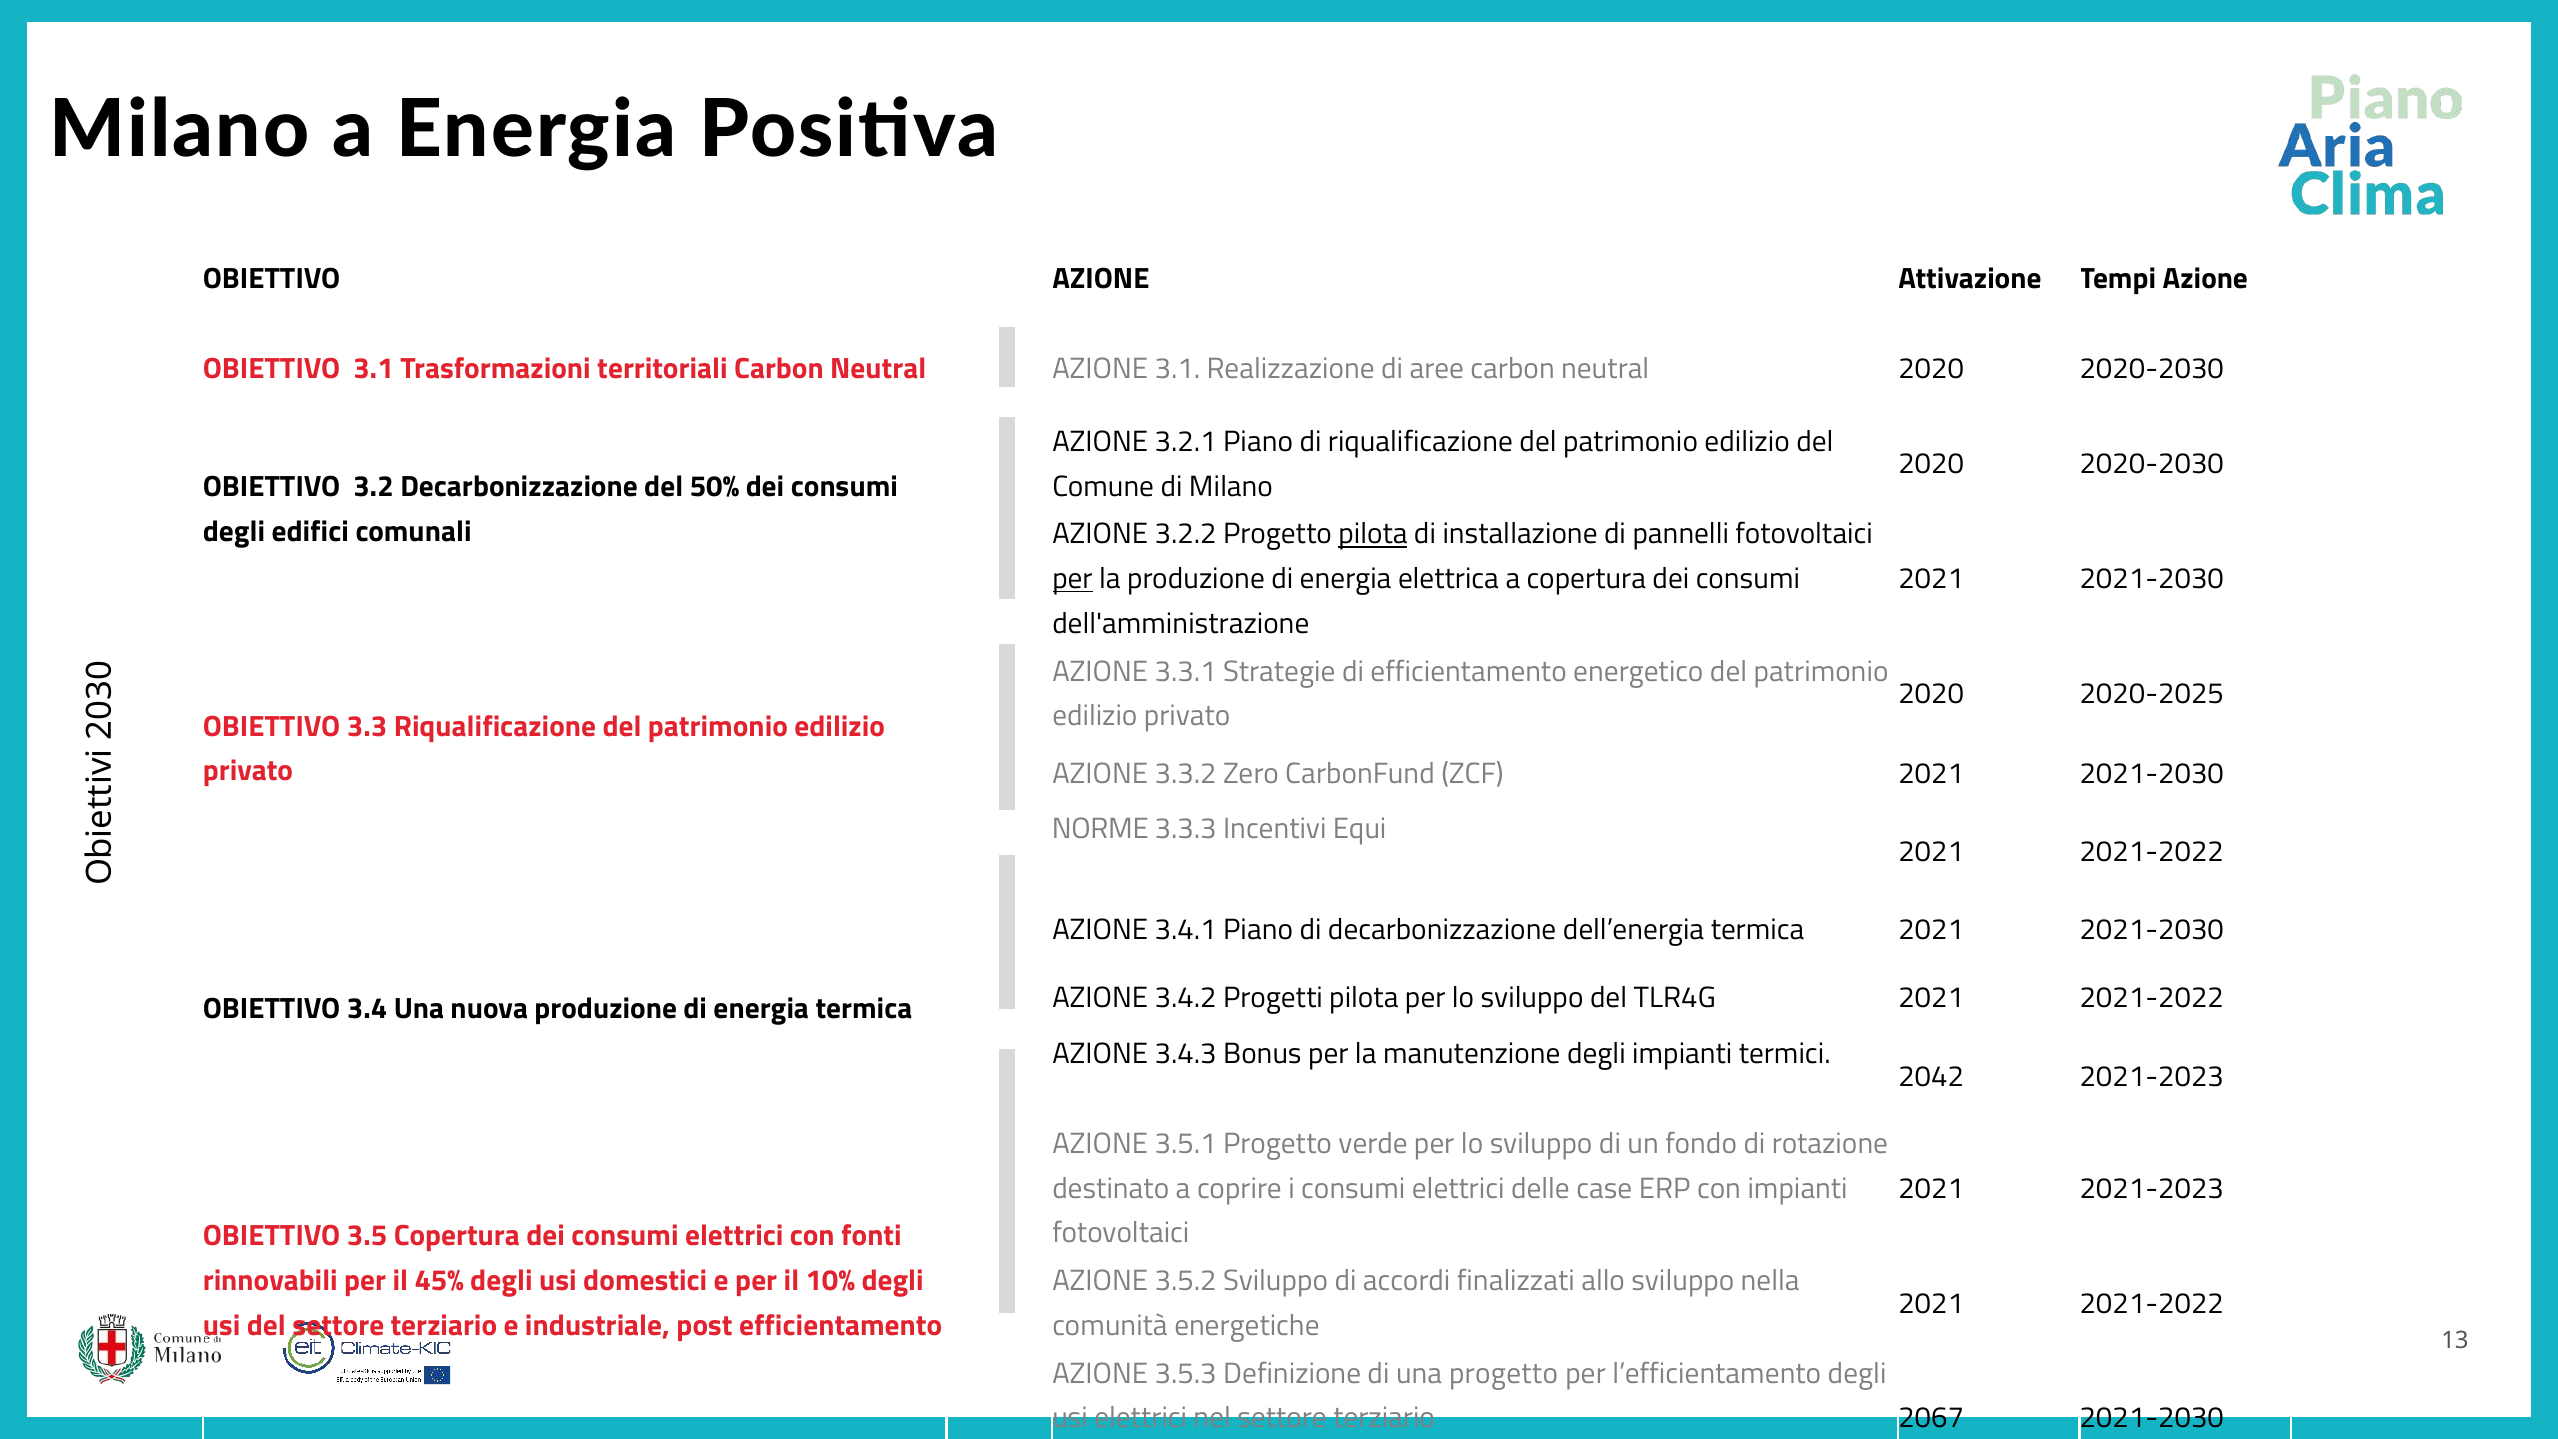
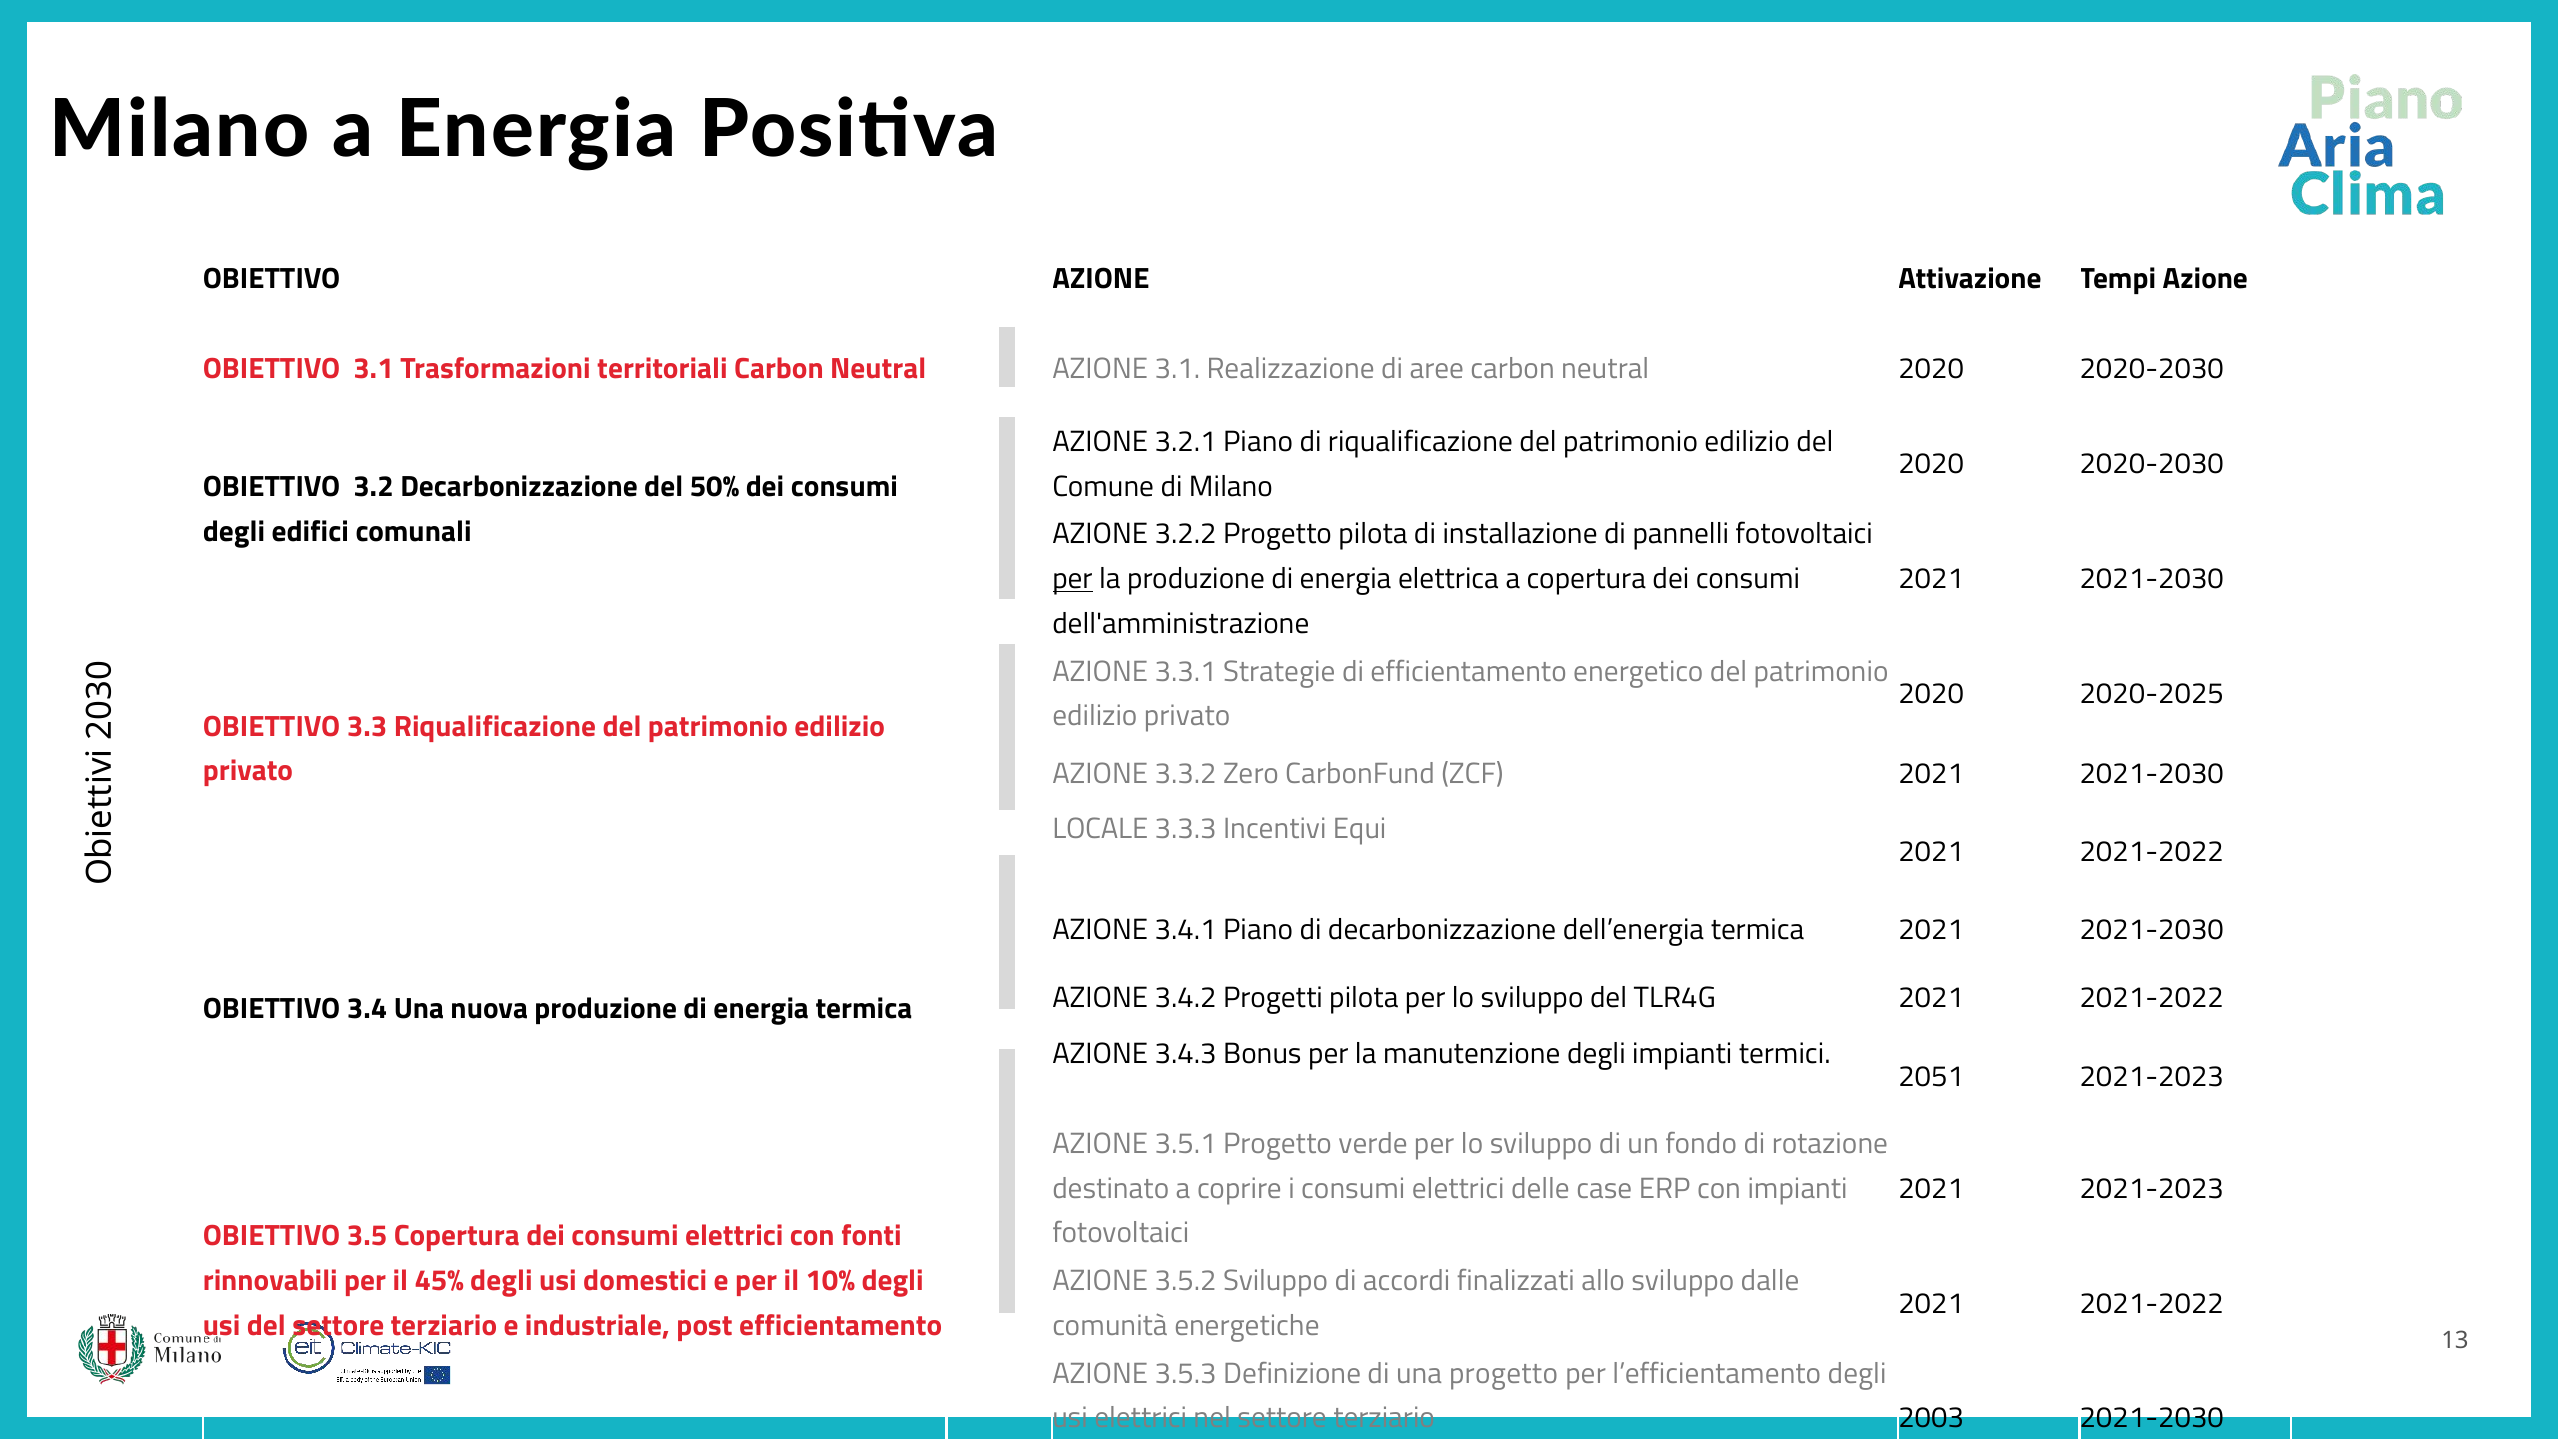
pilota at (1373, 534) underline: present -> none
NORME: NORME -> LOCALE
2042: 2042 -> 2051
nella: nella -> dalle
2067: 2067 -> 2003
